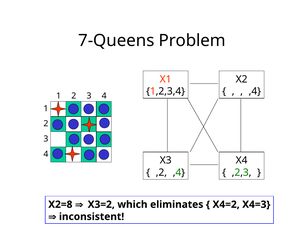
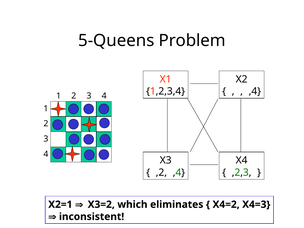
7-Queens: 7-Queens -> 5-Queens
X2=8: X2=8 -> X2=1
